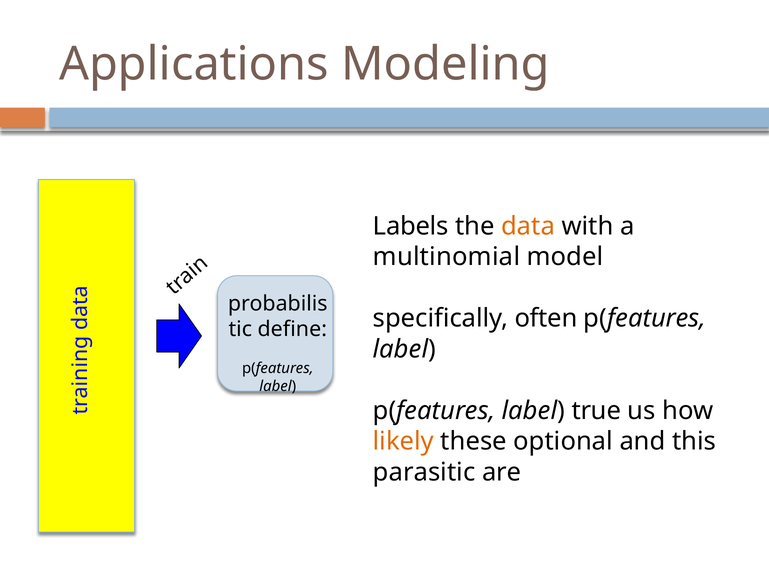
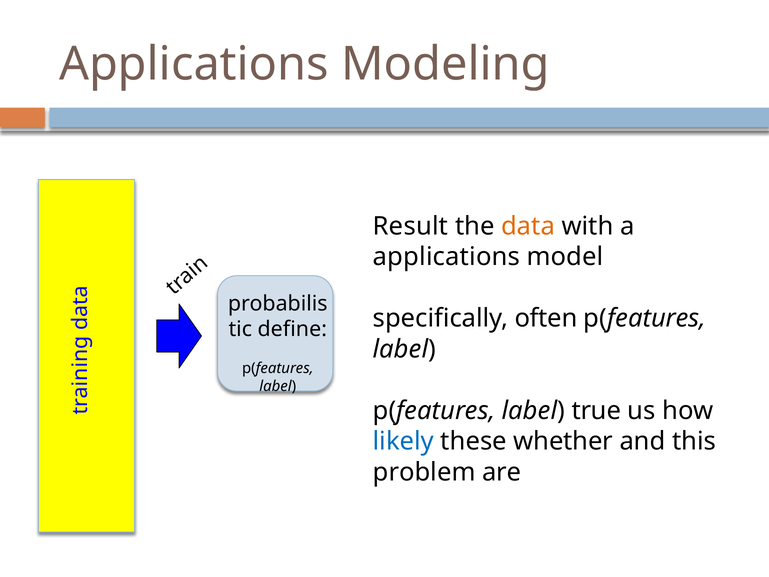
Labels: Labels -> Result
multinomial at (446, 257): multinomial -> applications
likely colour: orange -> blue
optional: optional -> whether
parasitic: parasitic -> problem
